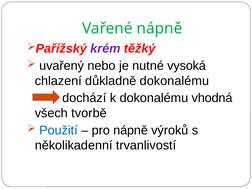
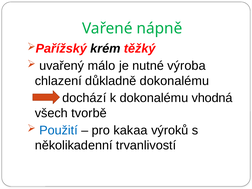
krém colour: purple -> black
nebo: nebo -> málo
vysoká: vysoká -> výroba
pro nápně: nápně -> kakaa
